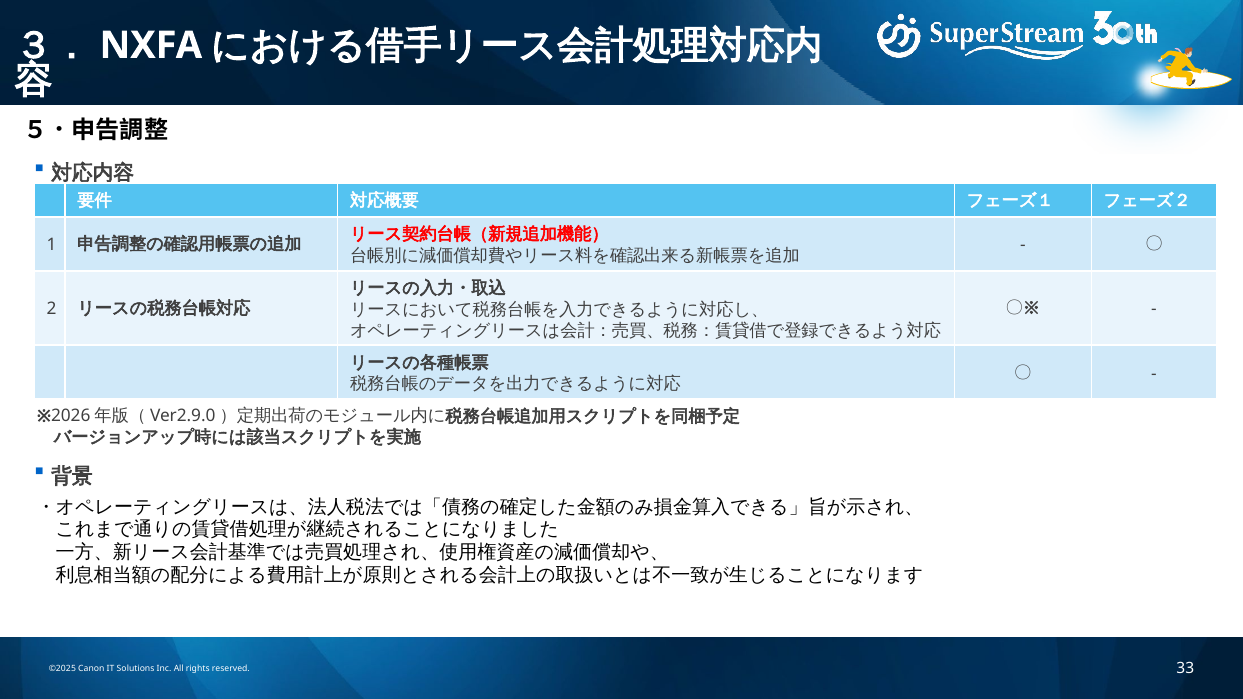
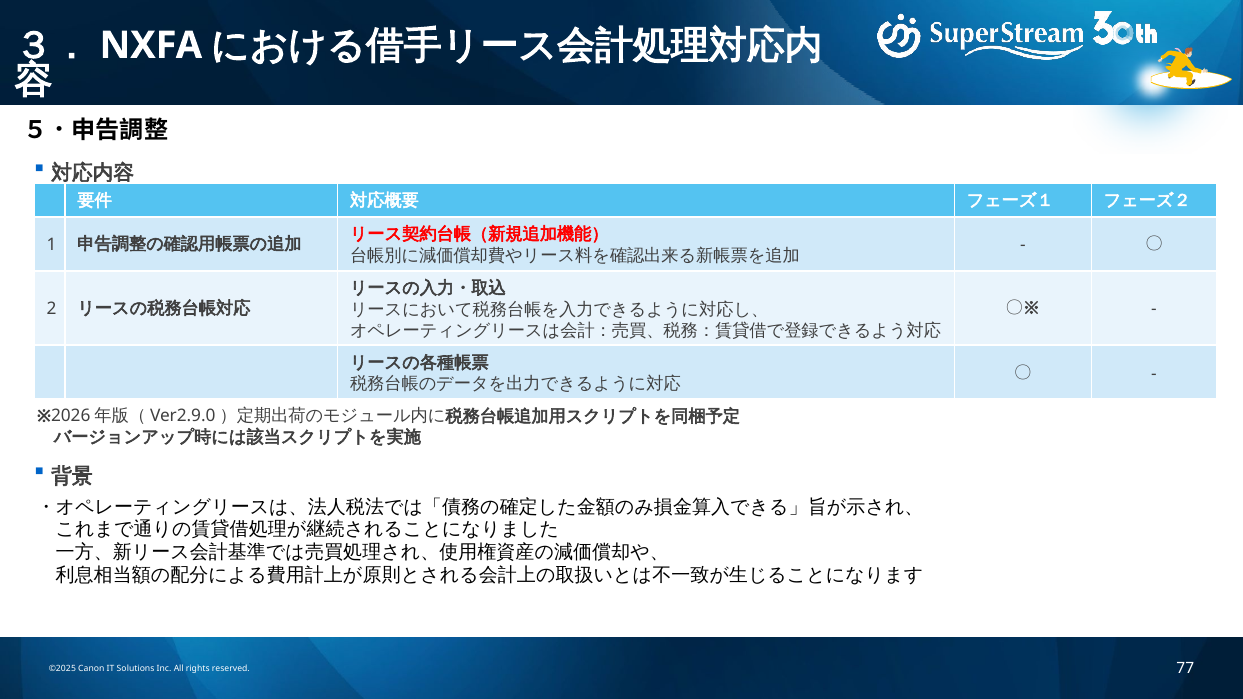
33: 33 -> 77
